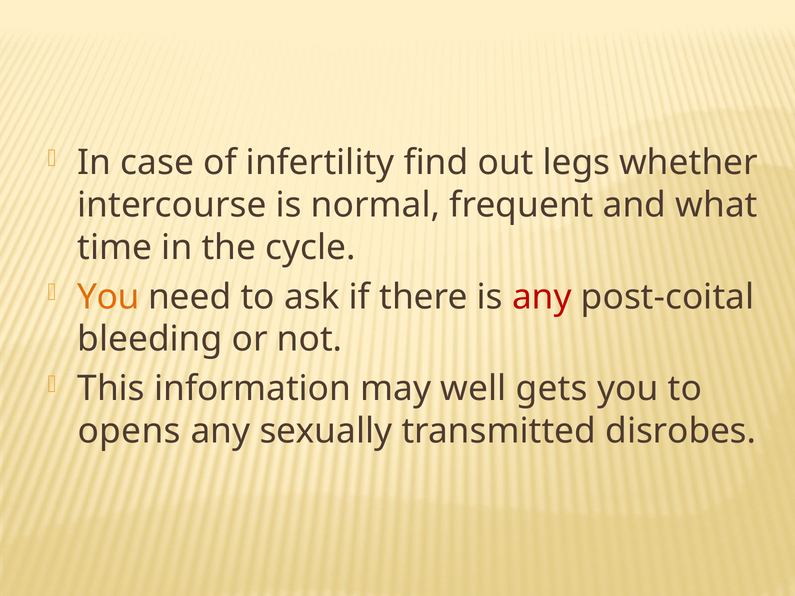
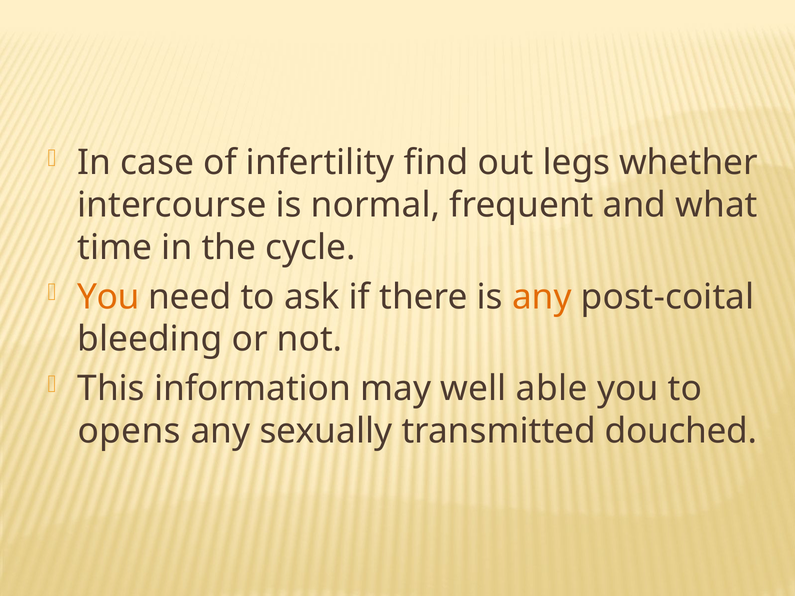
any at (542, 297) colour: red -> orange
gets: gets -> able
disrobes: disrobes -> douched
